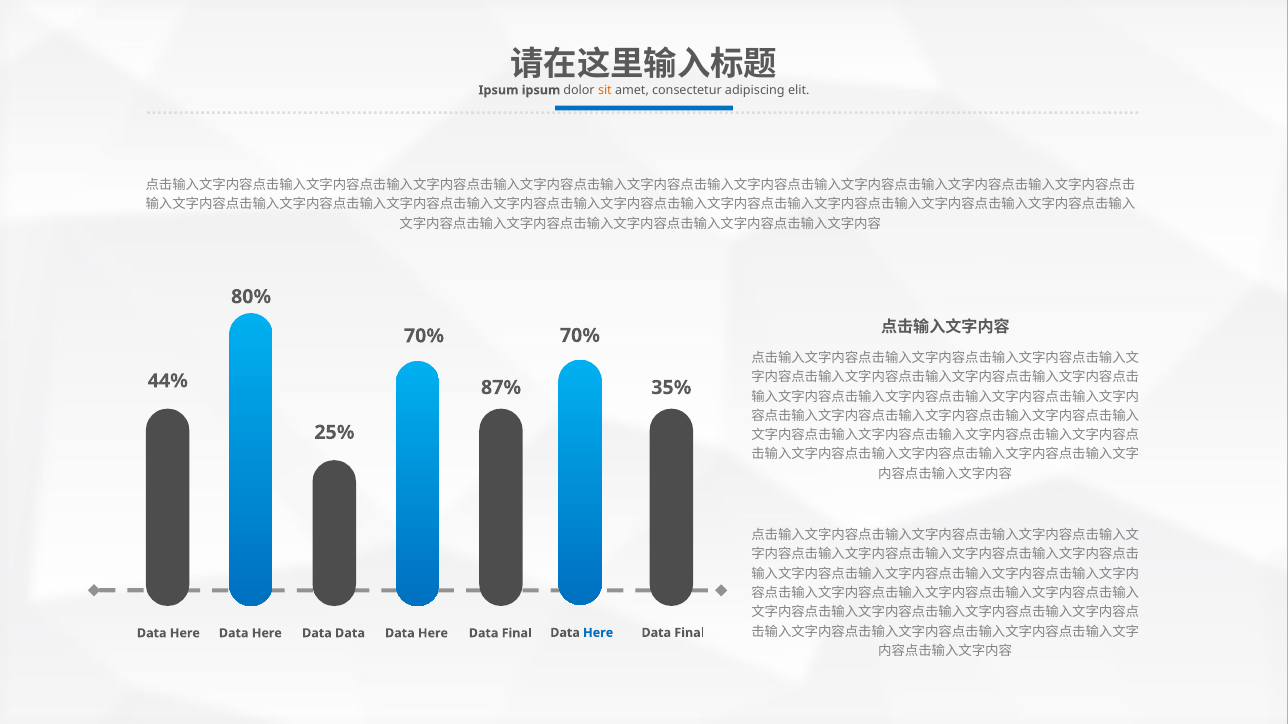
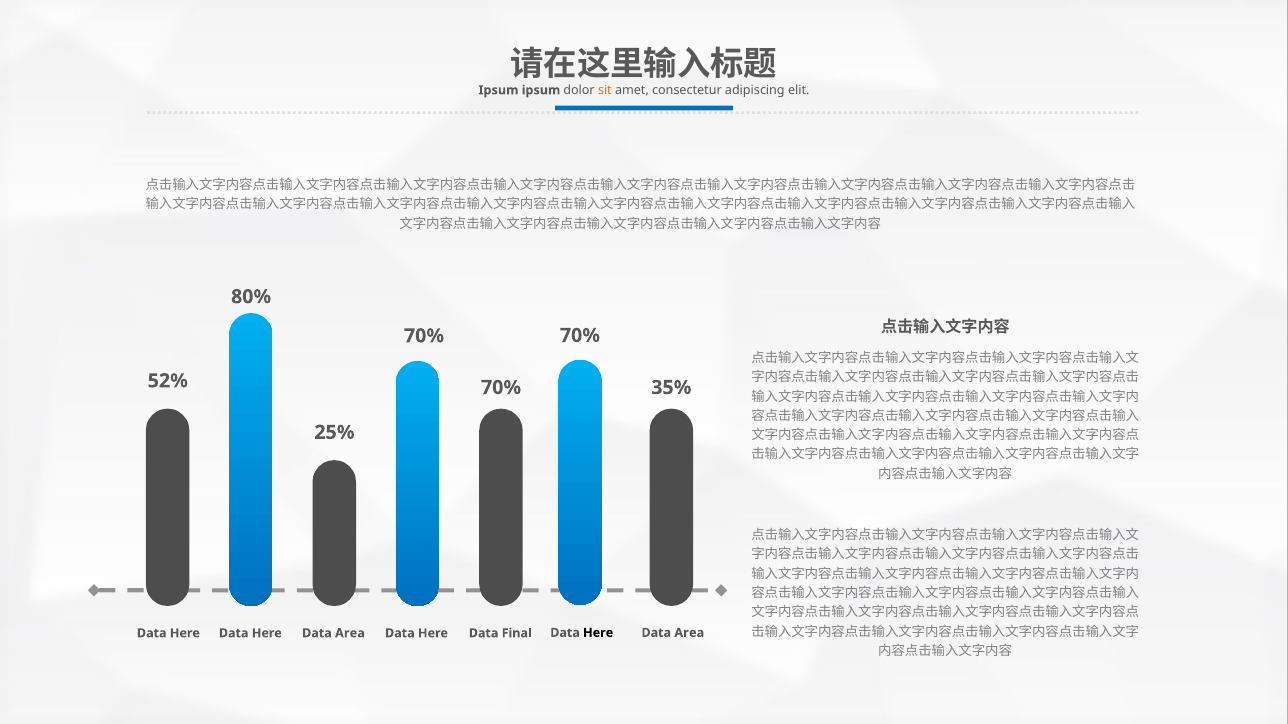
44%: 44% -> 52%
87% at (501, 388): 87% -> 70%
Here at (598, 633) colour: blue -> black
Final at (689, 633): Final -> Area
Here Data Data: Data -> Area
